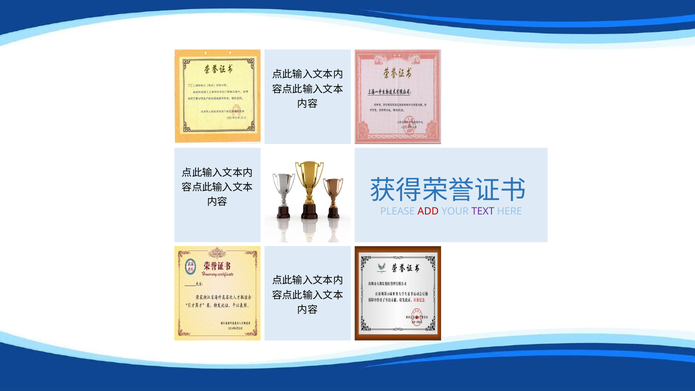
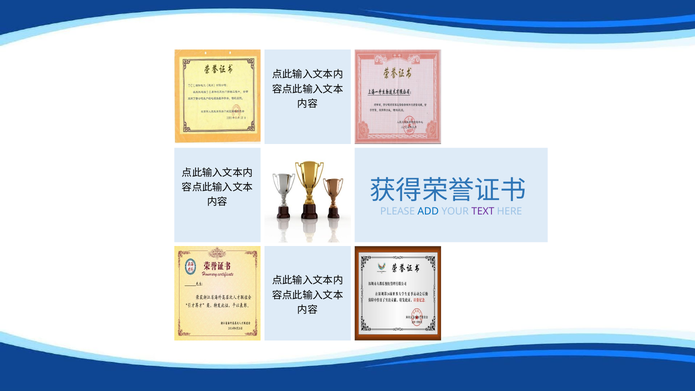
ADD colour: red -> blue
